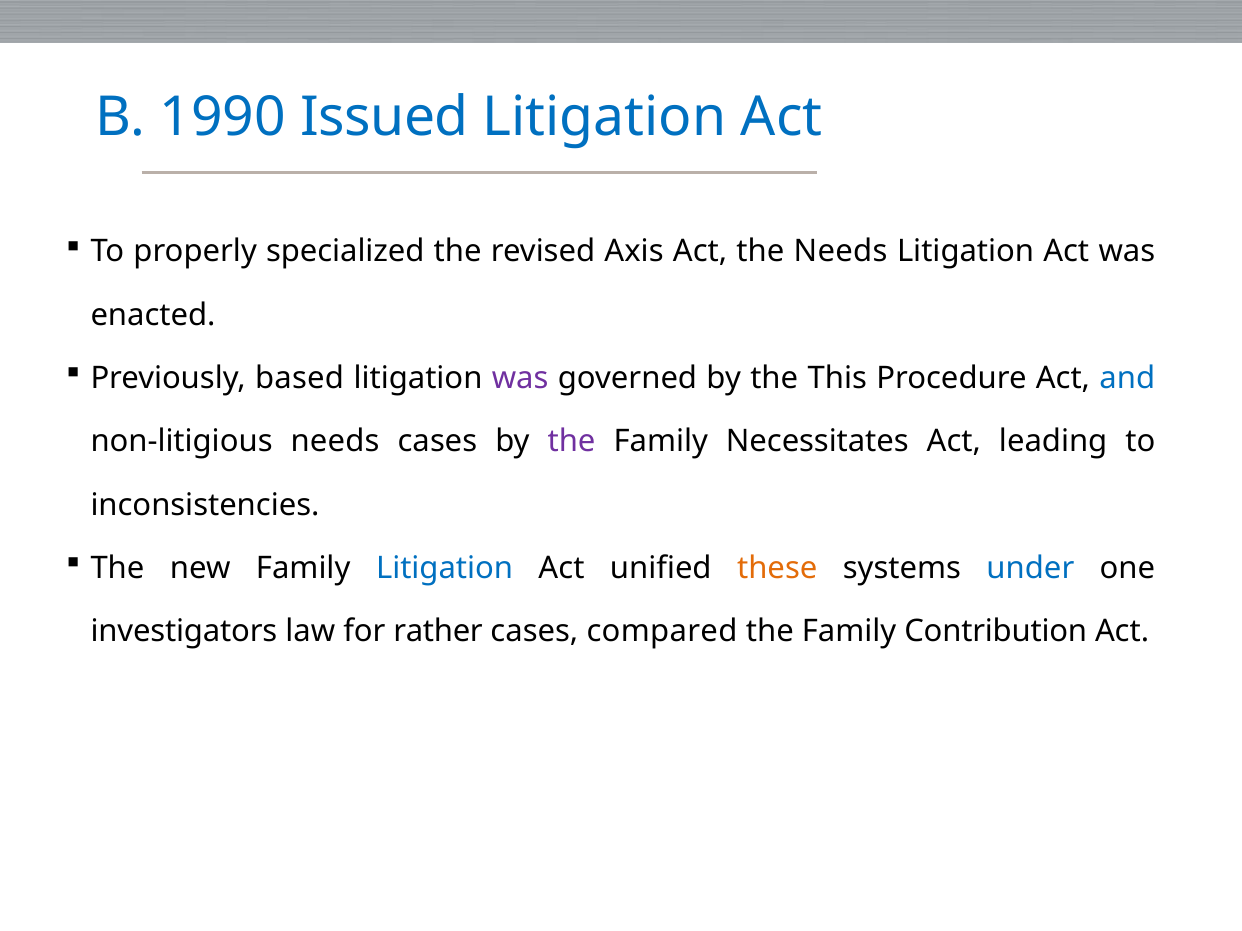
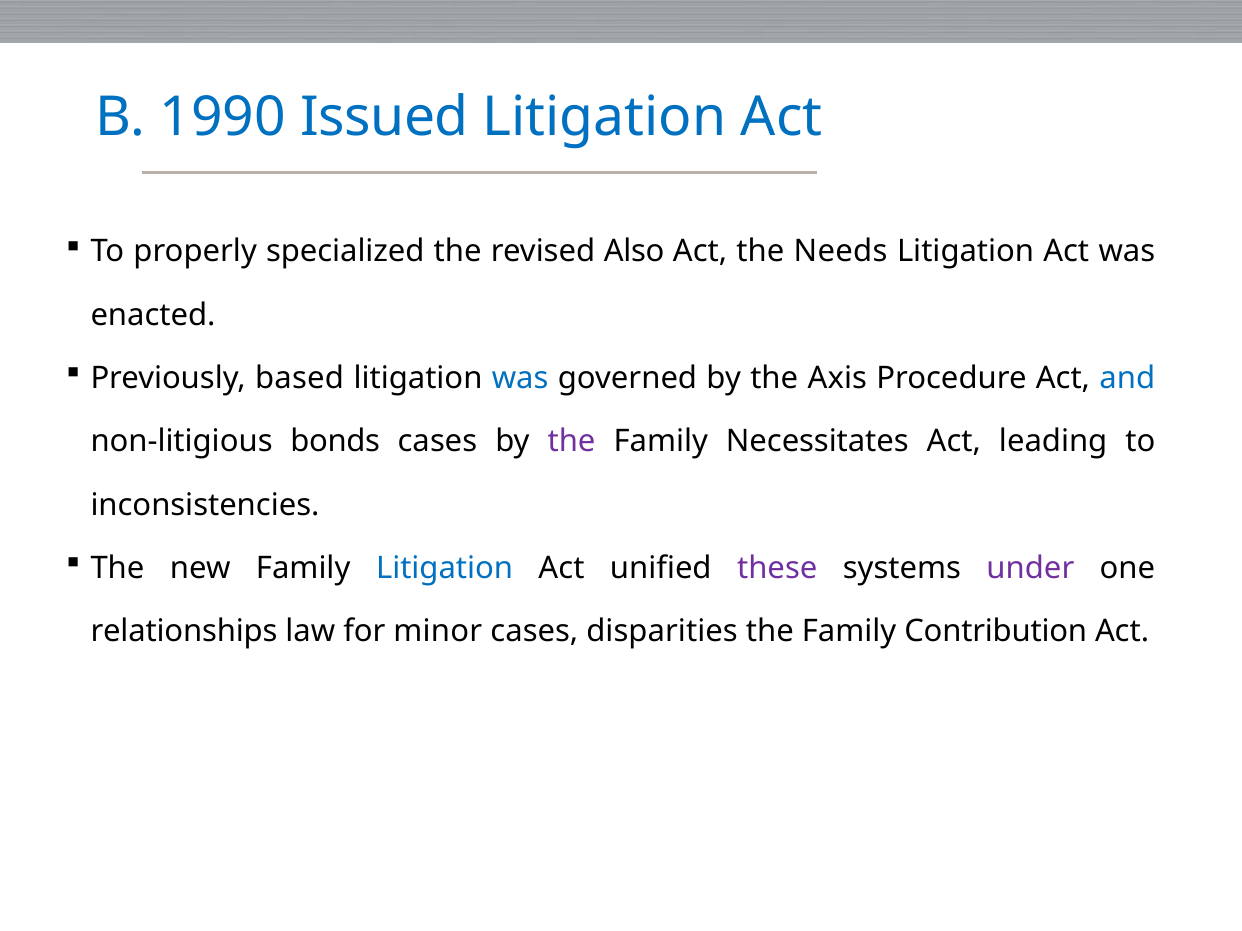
Axis: Axis -> Also
was at (520, 379) colour: purple -> blue
This: This -> Axis
non-litigious needs: needs -> bonds
these colour: orange -> purple
under colour: blue -> purple
investigators: investigators -> relationships
rather: rather -> minor
compared: compared -> disparities
